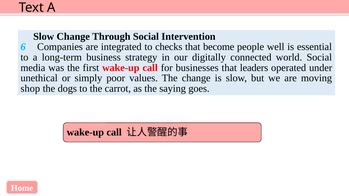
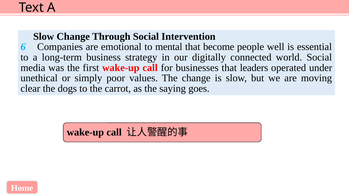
integrated: integrated -> emotional
checks: checks -> mental
shop: shop -> clear
